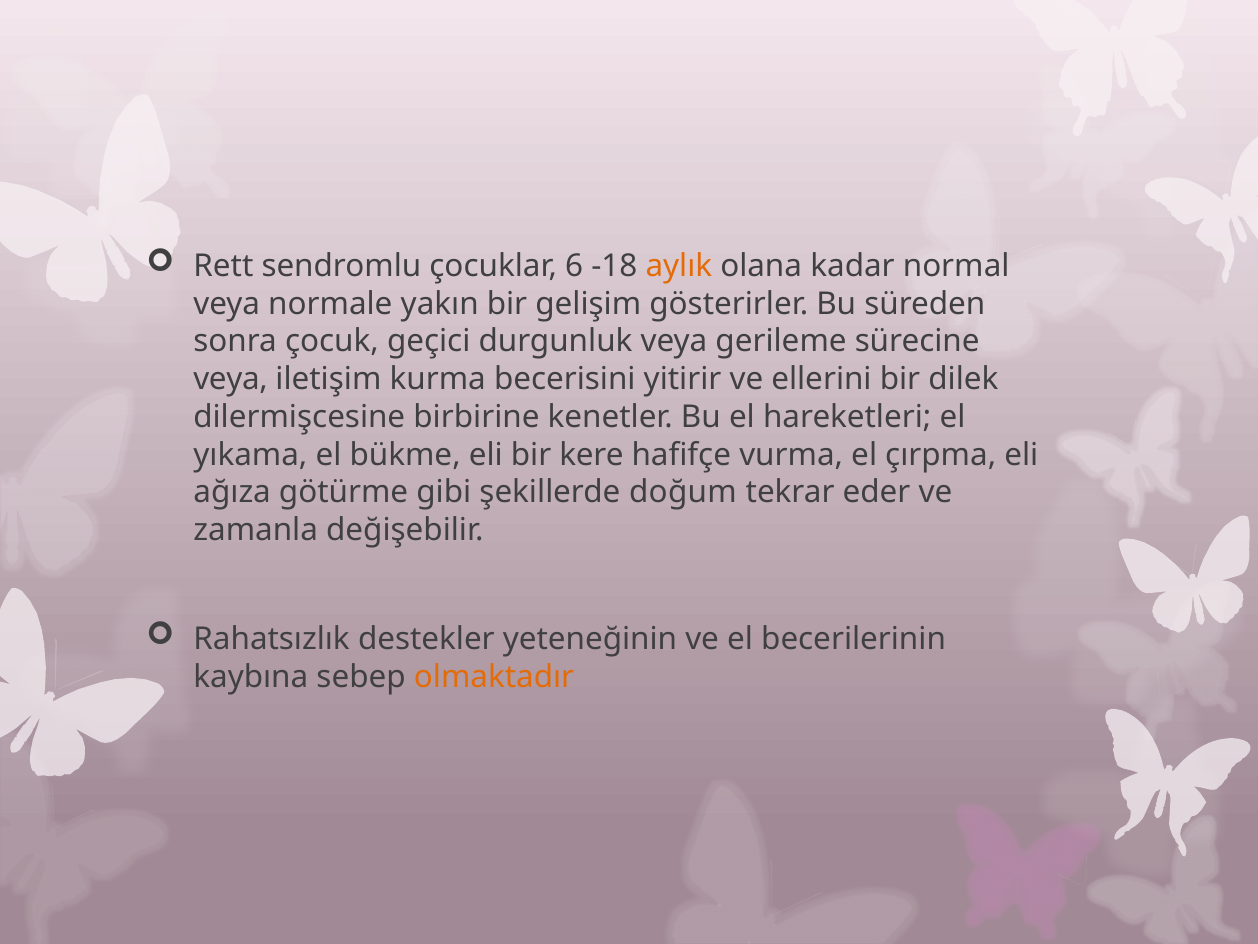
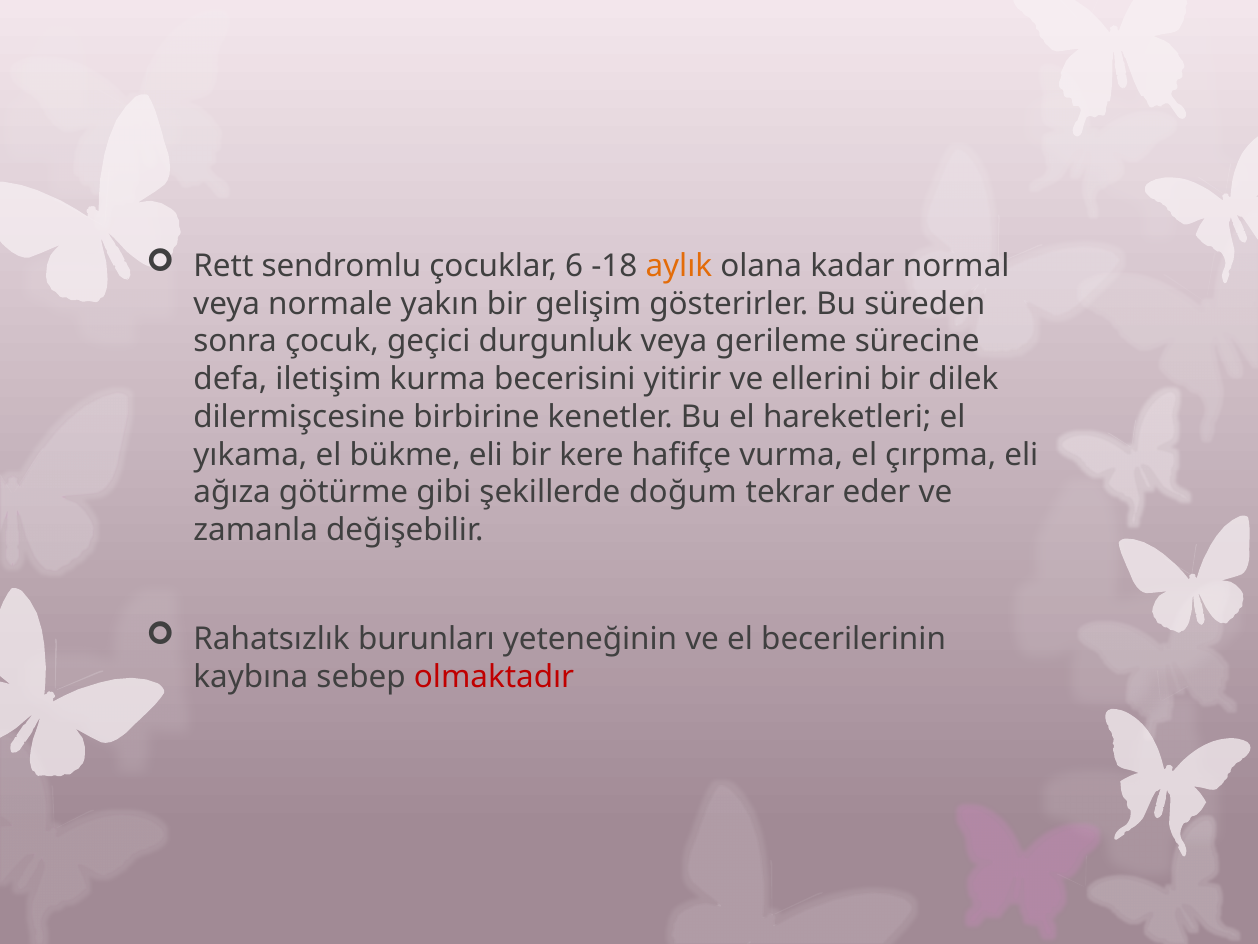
veya at (231, 379): veya -> defa
destekler: destekler -> burunları
olmaktadır colour: orange -> red
